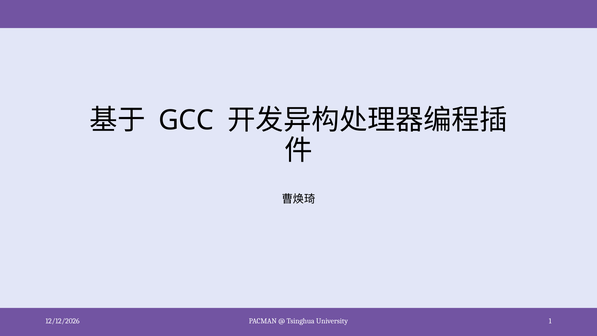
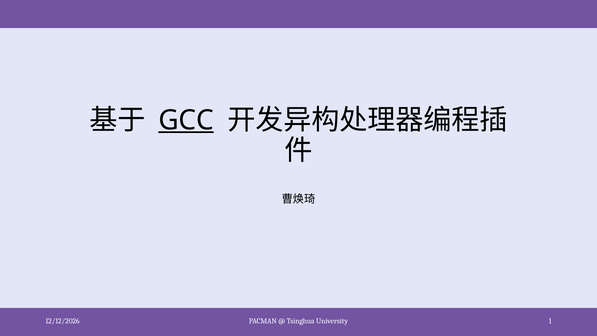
GCC underline: none -> present
